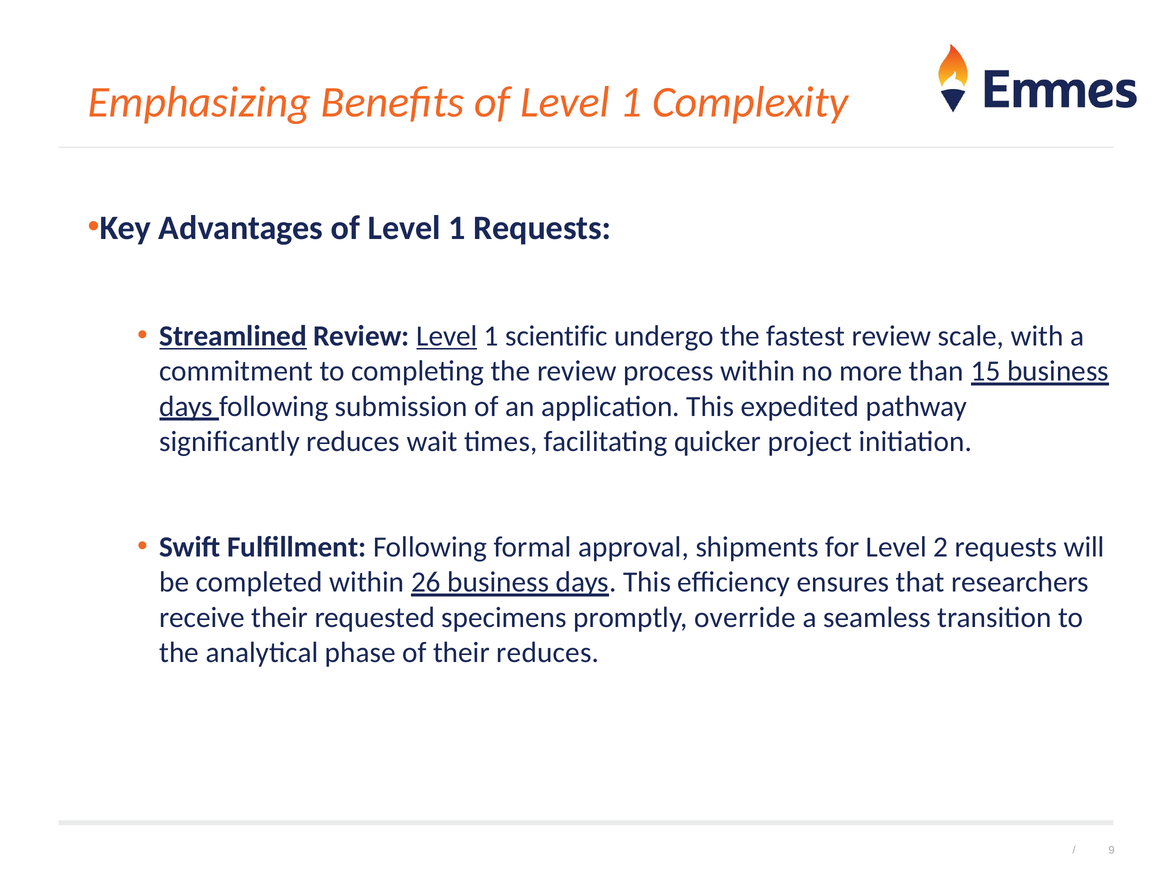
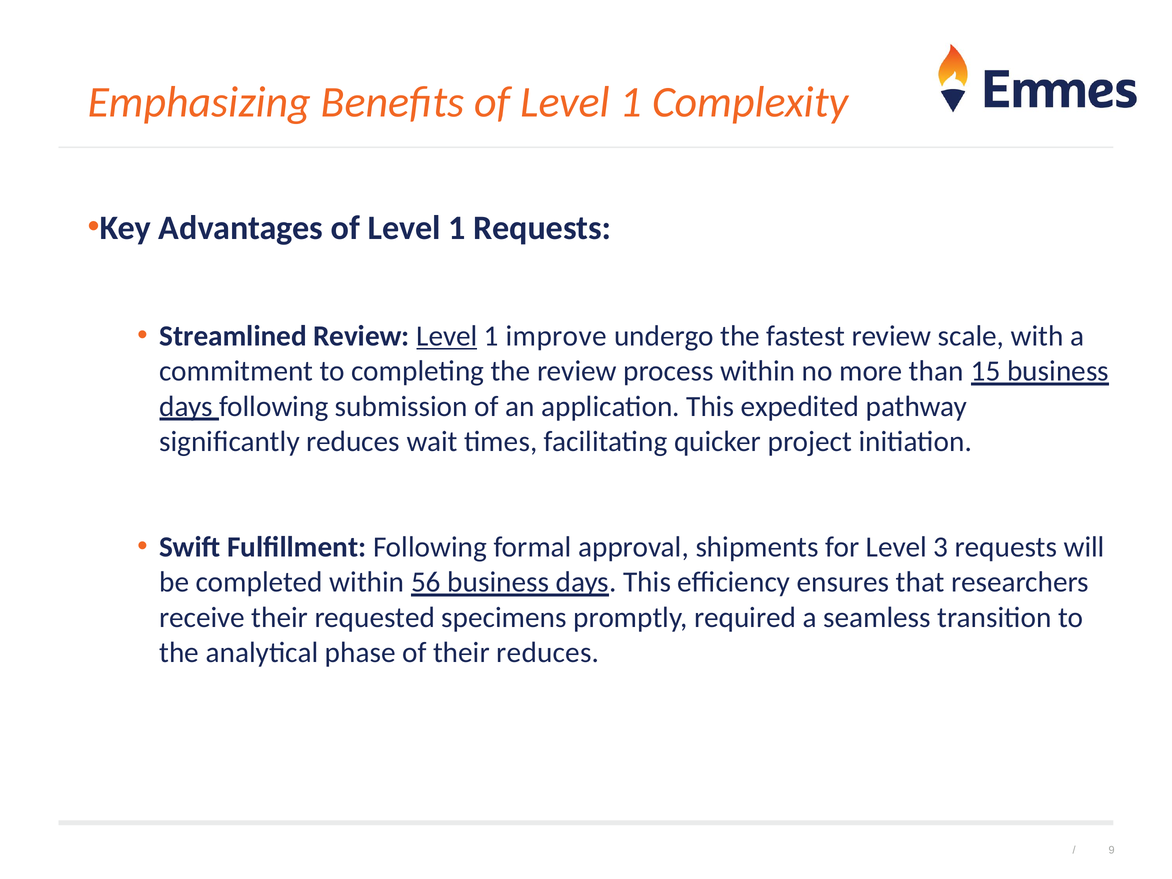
Streamlined underline: present -> none
scientific: scientific -> improve
2: 2 -> 3
26: 26 -> 56
override: override -> required
